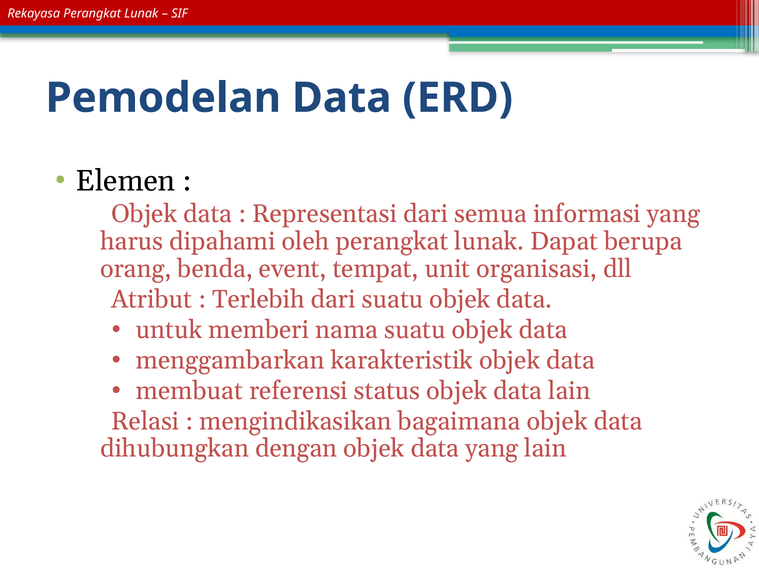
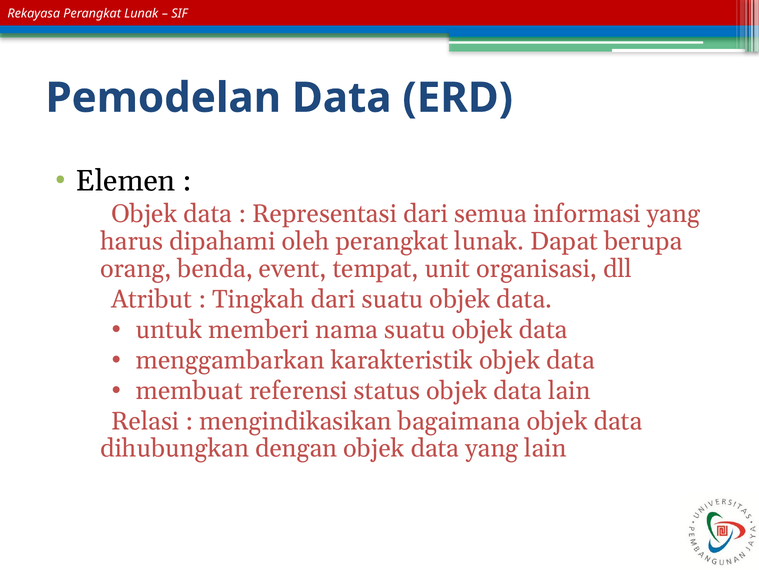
Terlebih: Terlebih -> Tingkah
